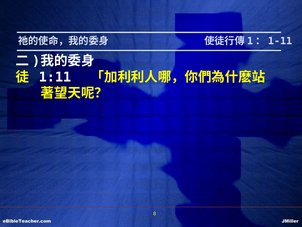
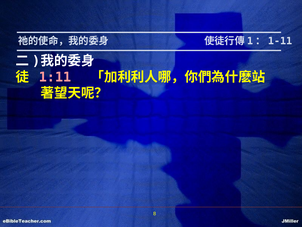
1:11 colour: white -> pink
